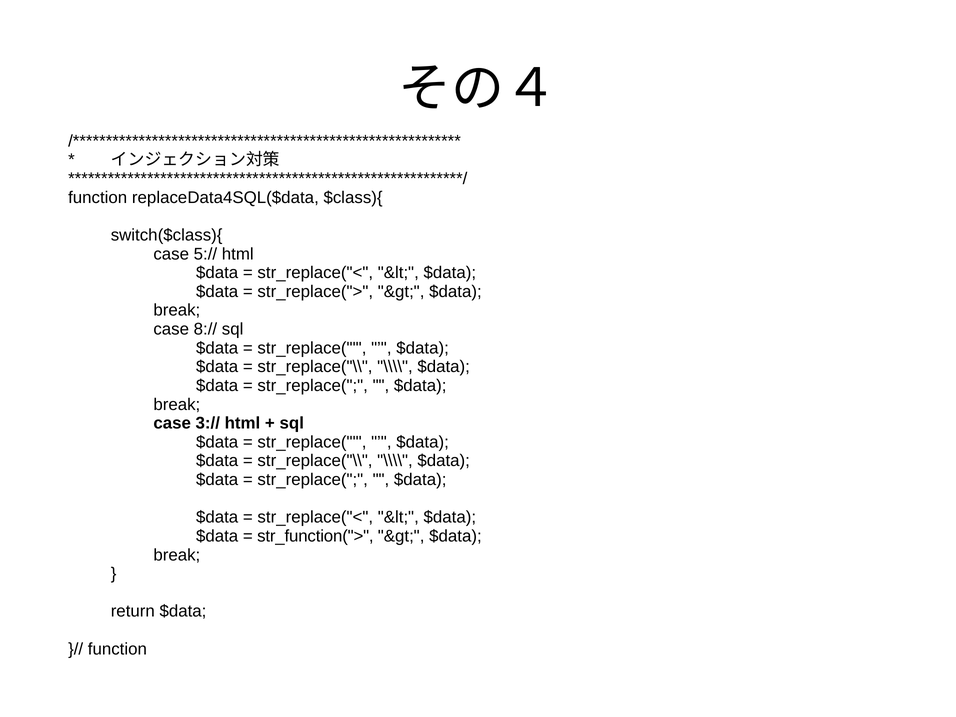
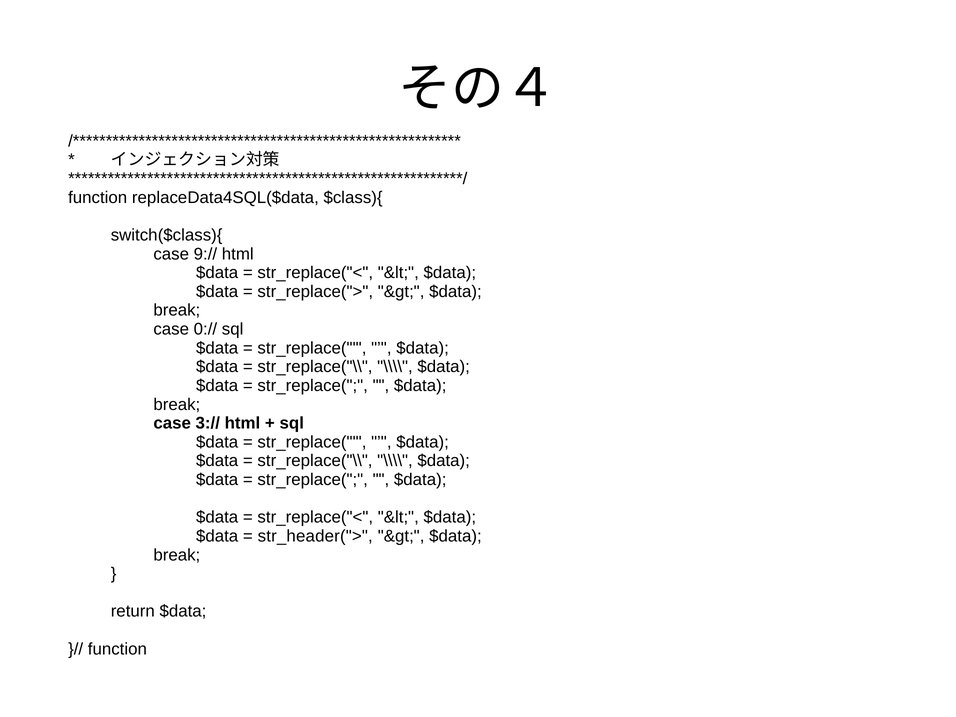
5://: 5:// -> 9://
8://: 8:// -> 0://
str_function(">: str_function("> -> str_header(">
